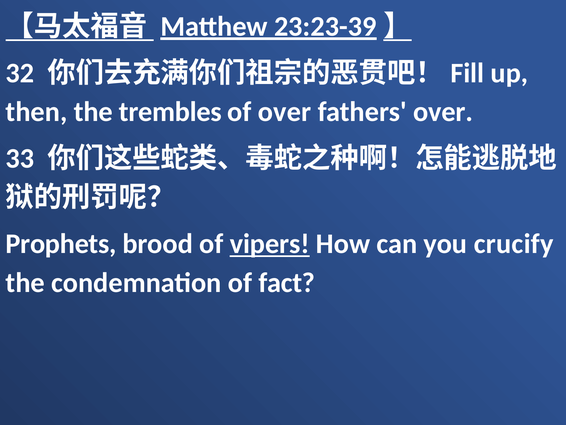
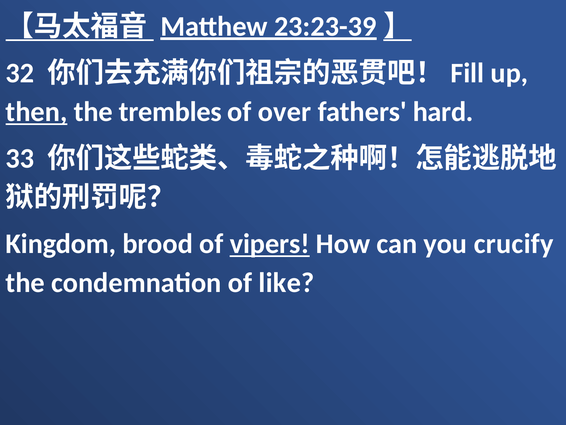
then underline: none -> present
fathers over: over -> hard
Prophets: Prophets -> Kingdom
fact: fact -> like
